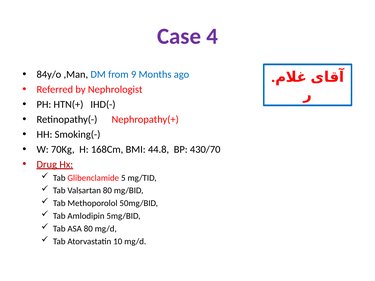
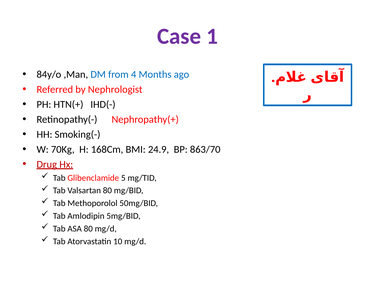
4: 4 -> 1
9: 9 -> 4
44.8: 44.8 -> 24.9
430/70: 430/70 -> 863/70
